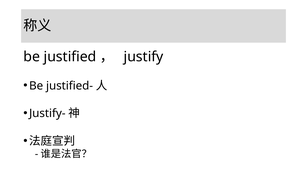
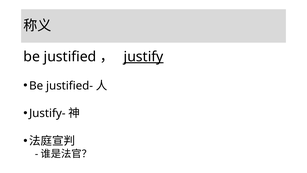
justify underline: none -> present
